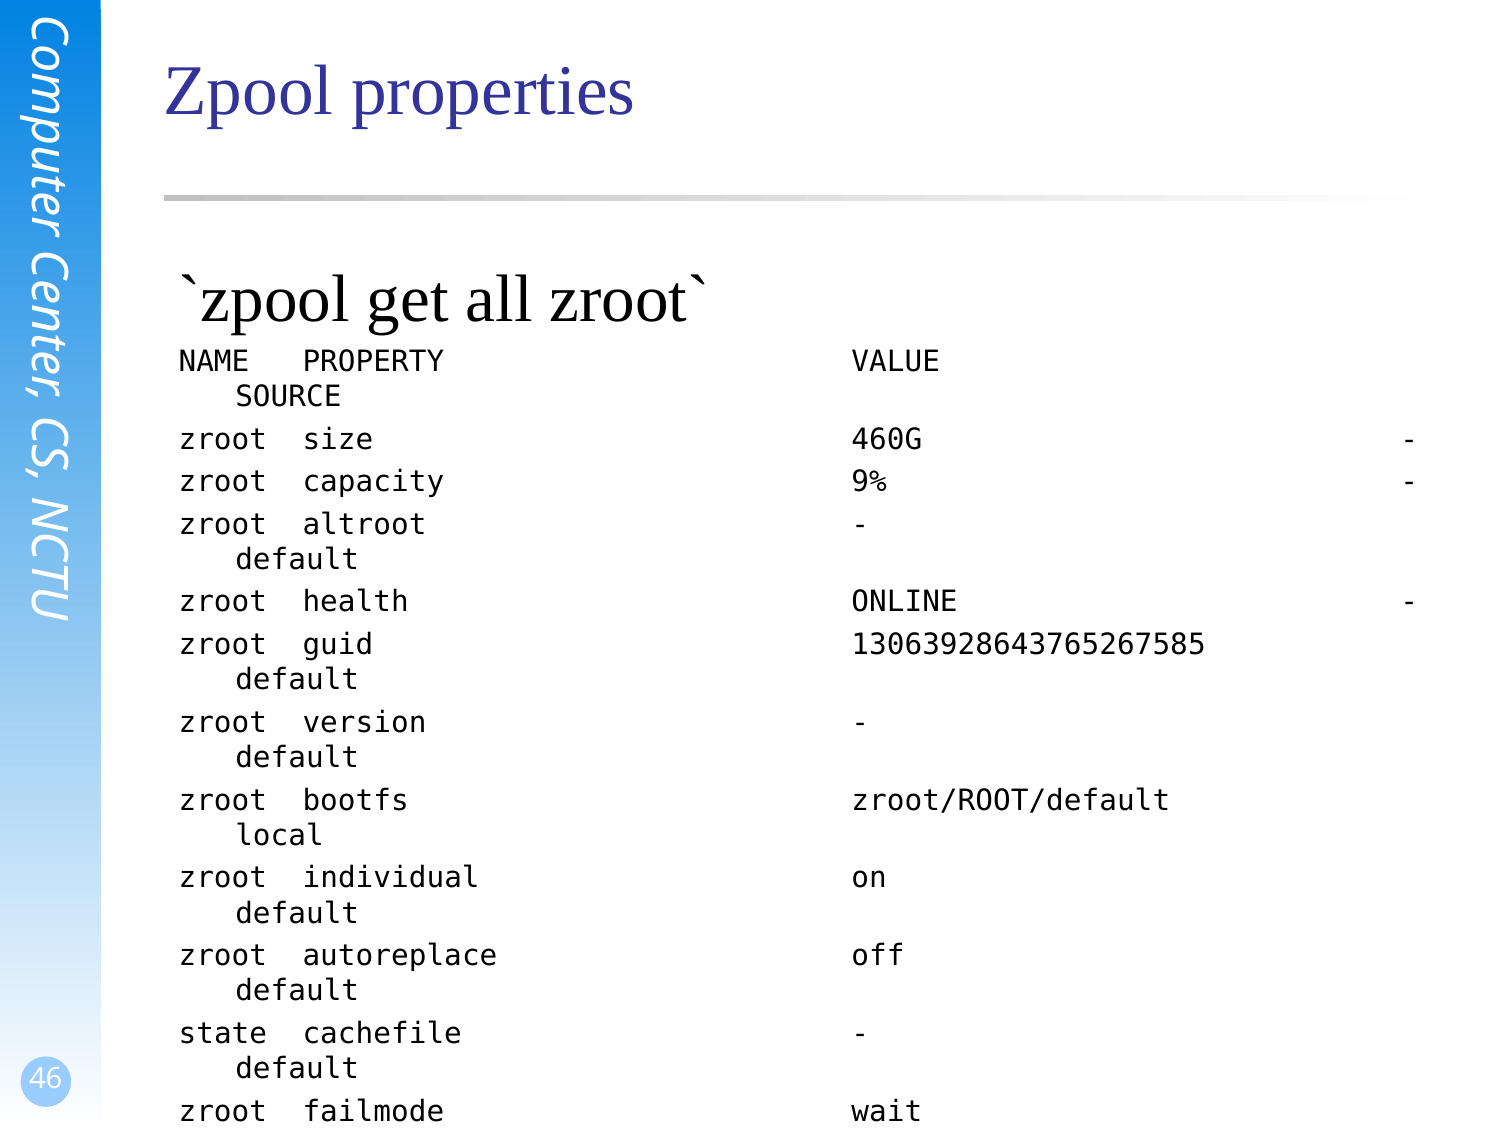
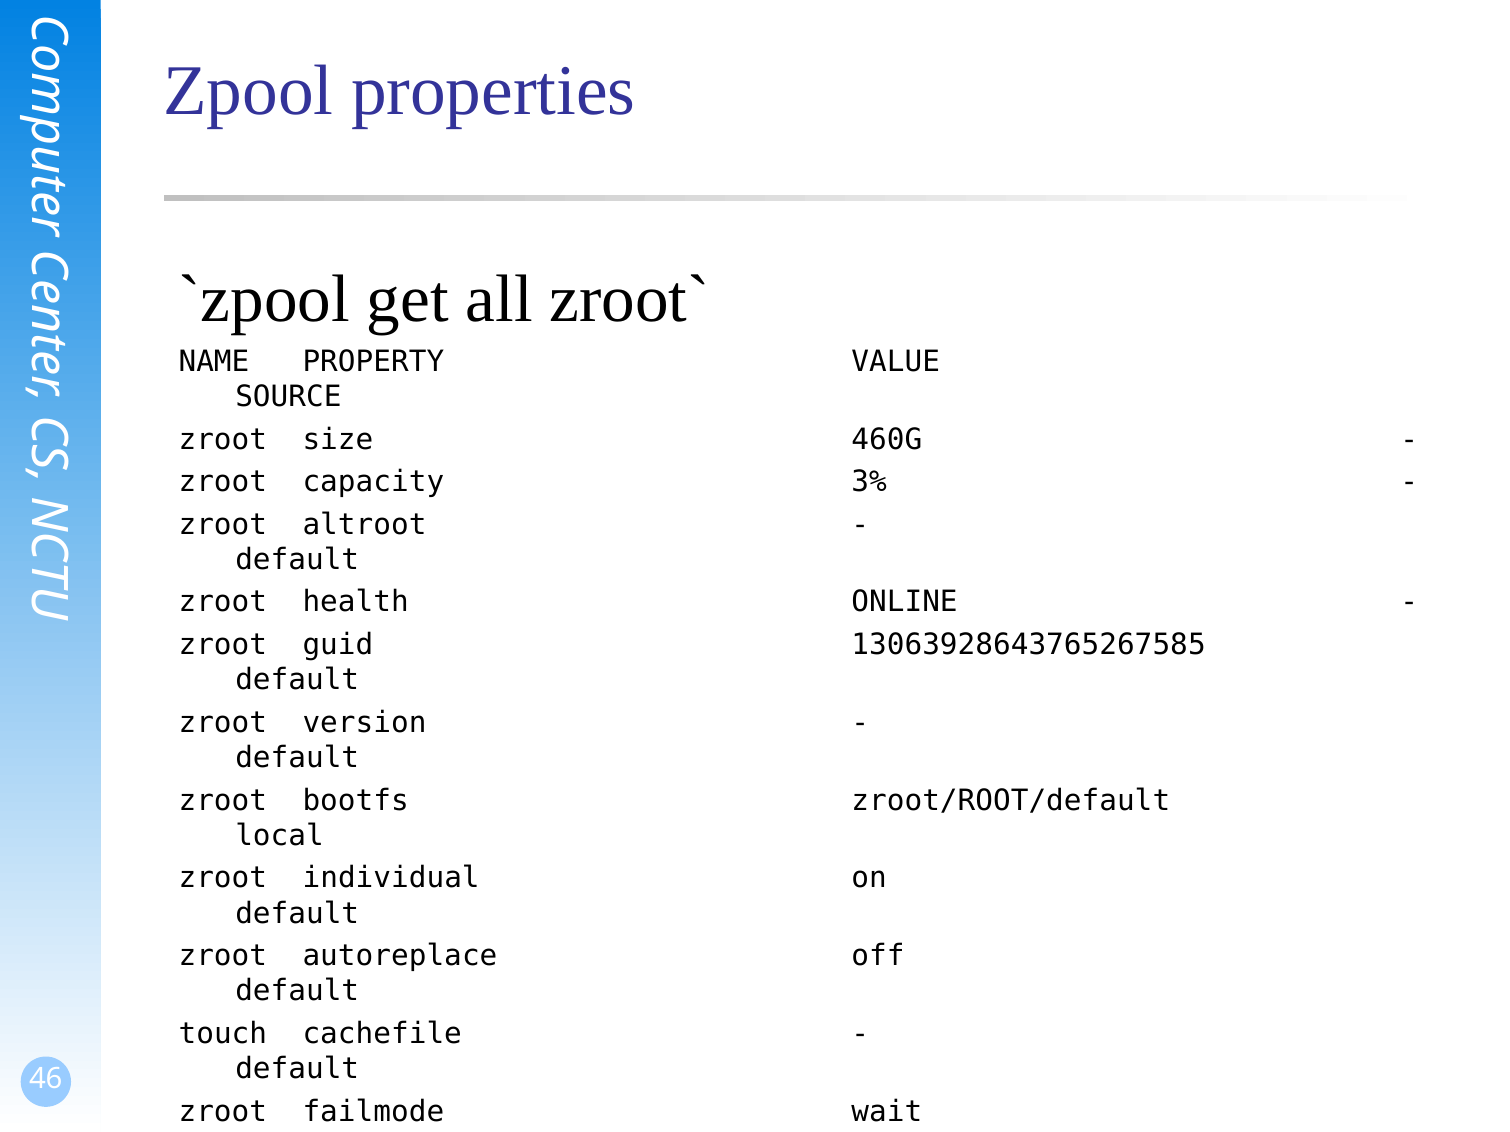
9%: 9% -> 3%
state: state -> touch
